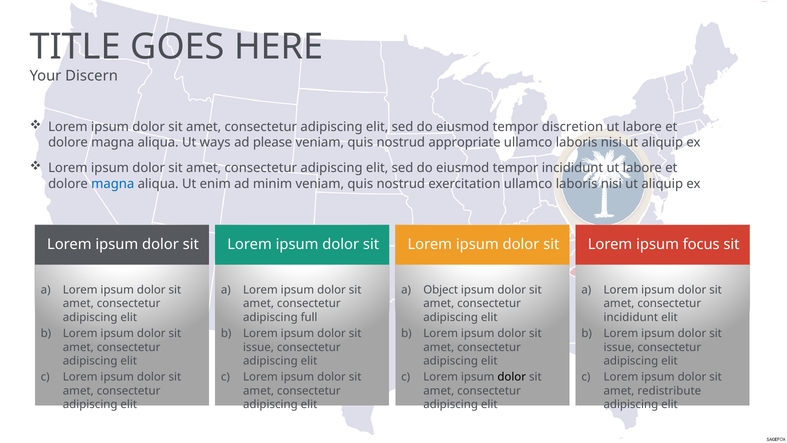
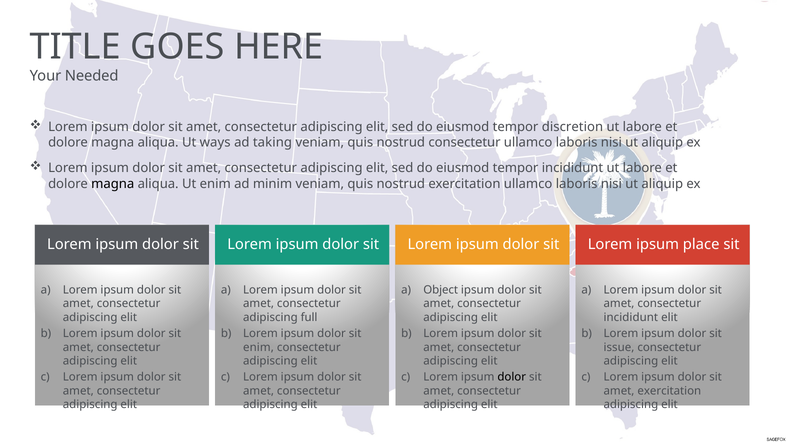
Discern: Discern -> Needed
please: please -> taking
nostrud appropriate: appropriate -> consectetur
magna at (113, 184) colour: blue -> black
focus: focus -> place
issue at (258, 347): issue -> enim
amet redistribute: redistribute -> exercitation
